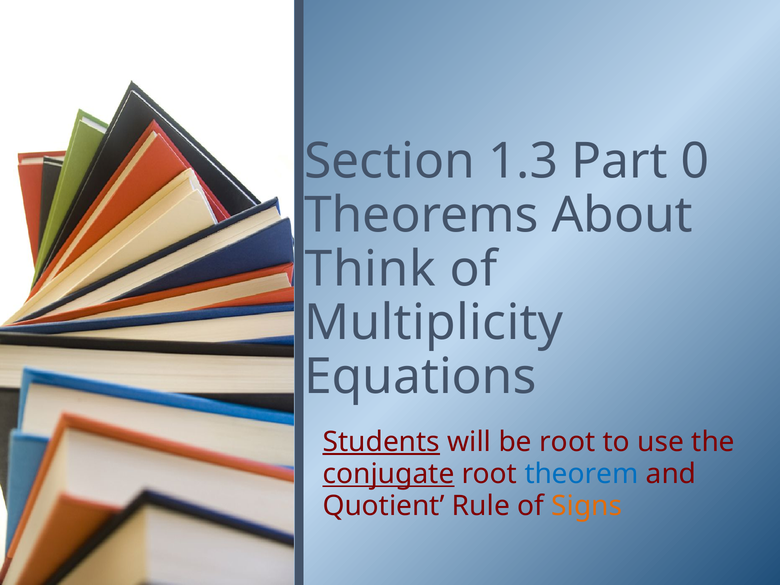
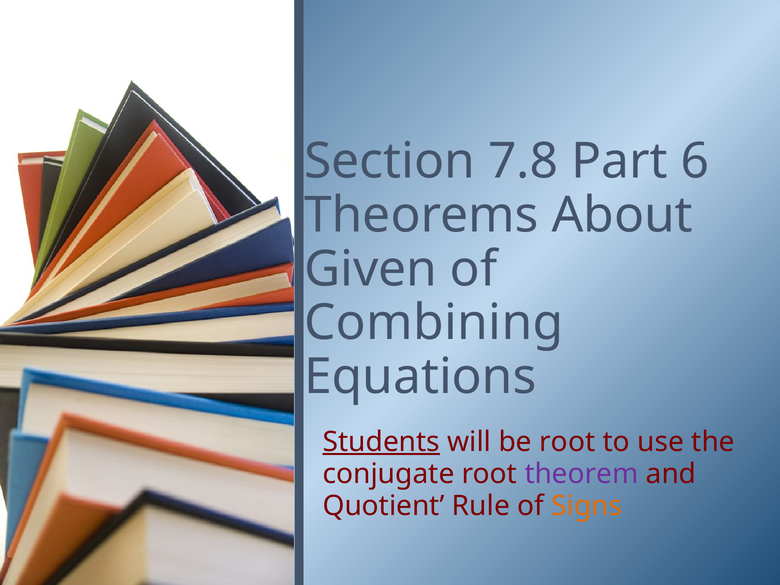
1.3: 1.3 -> 7.8
0: 0 -> 6
Think: Think -> Given
Multiplicity: Multiplicity -> Combining
conjugate underline: present -> none
theorem colour: blue -> purple
